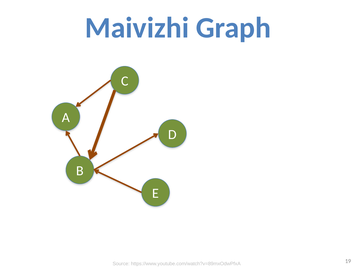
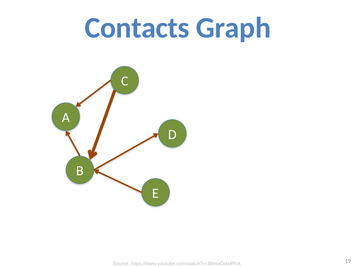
Maivizhi: Maivizhi -> Contacts
